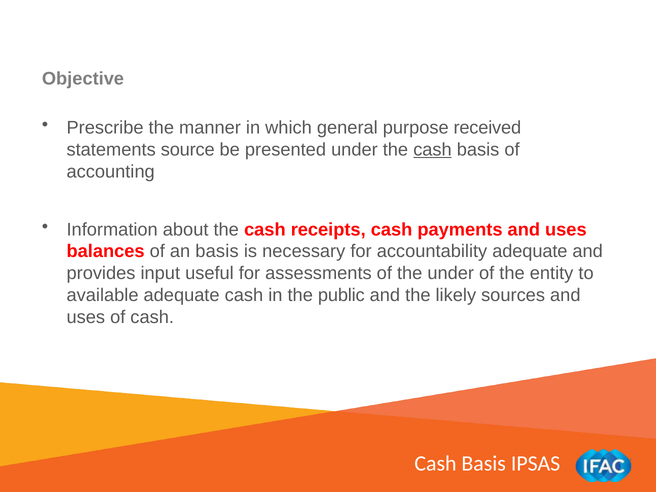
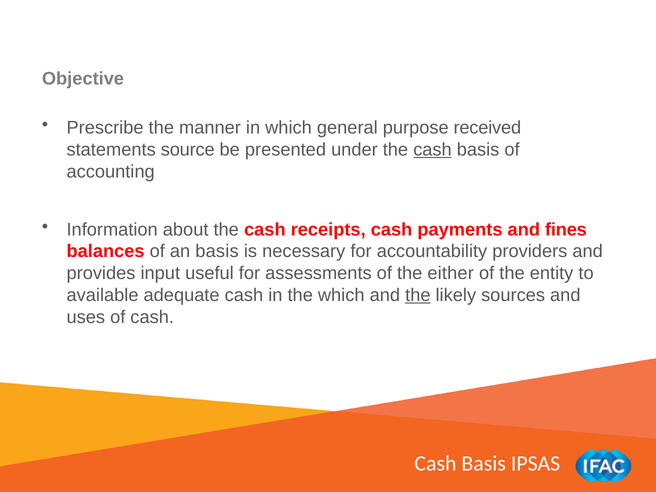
payments and uses: uses -> fines
accountability adequate: adequate -> providers
the under: under -> either
the public: public -> which
the at (418, 295) underline: none -> present
